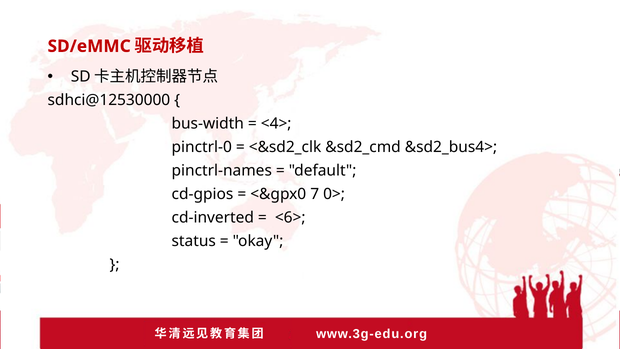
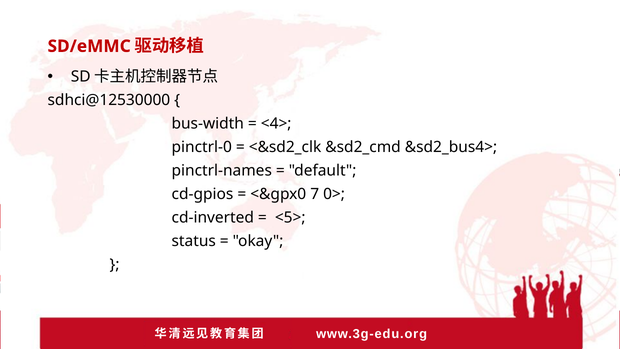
<6>: <6> -> <5>
